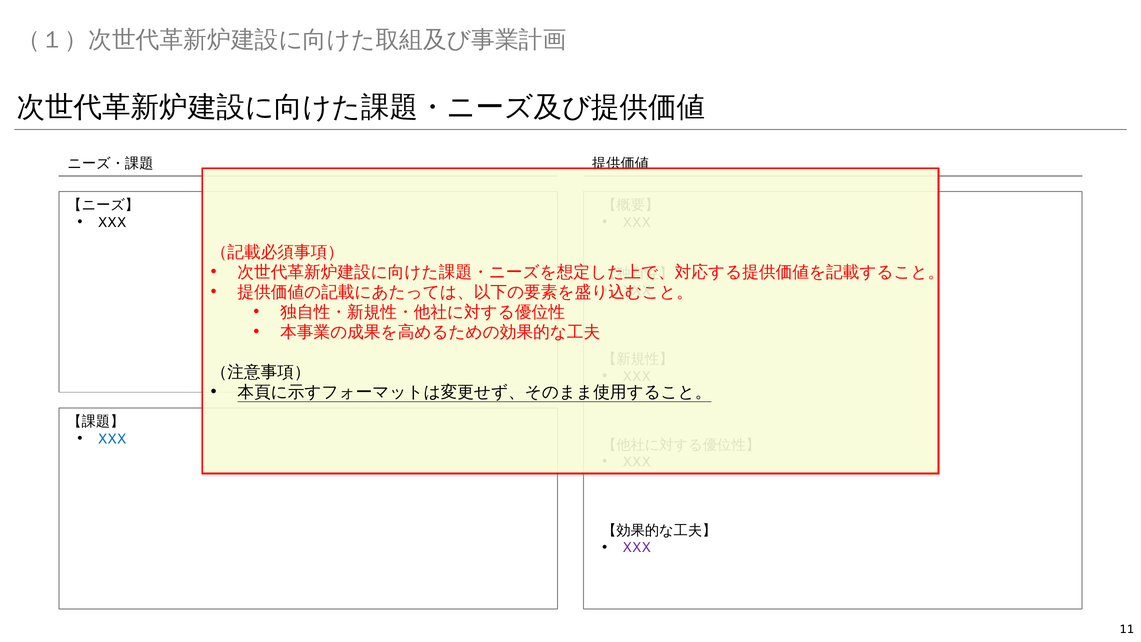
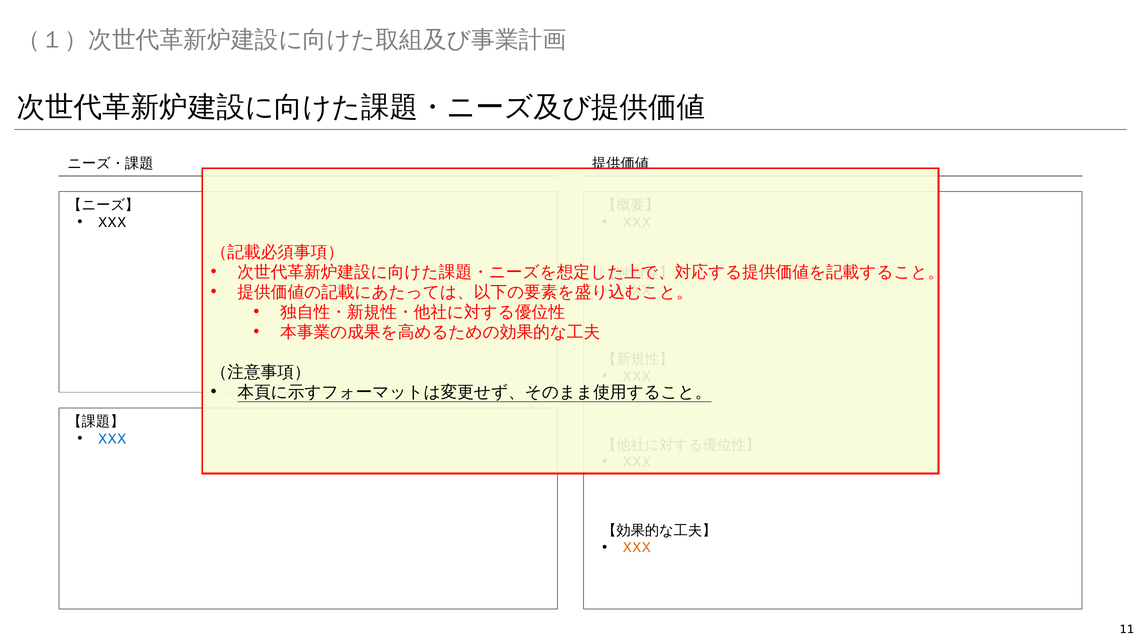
XXX at (637, 547) colour: purple -> orange
